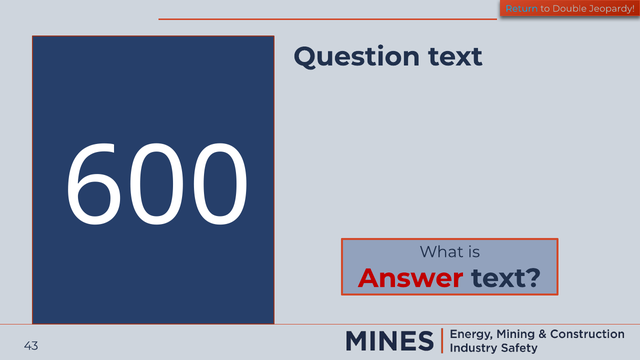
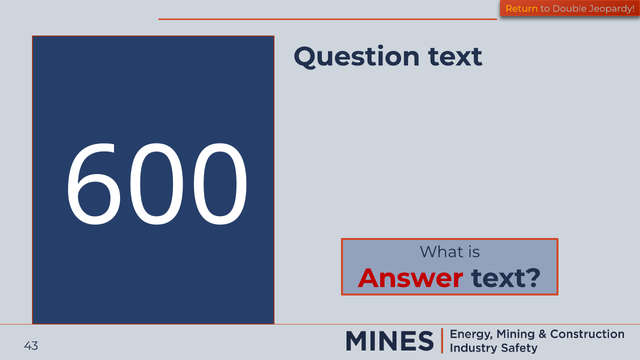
Return colour: light blue -> yellow
